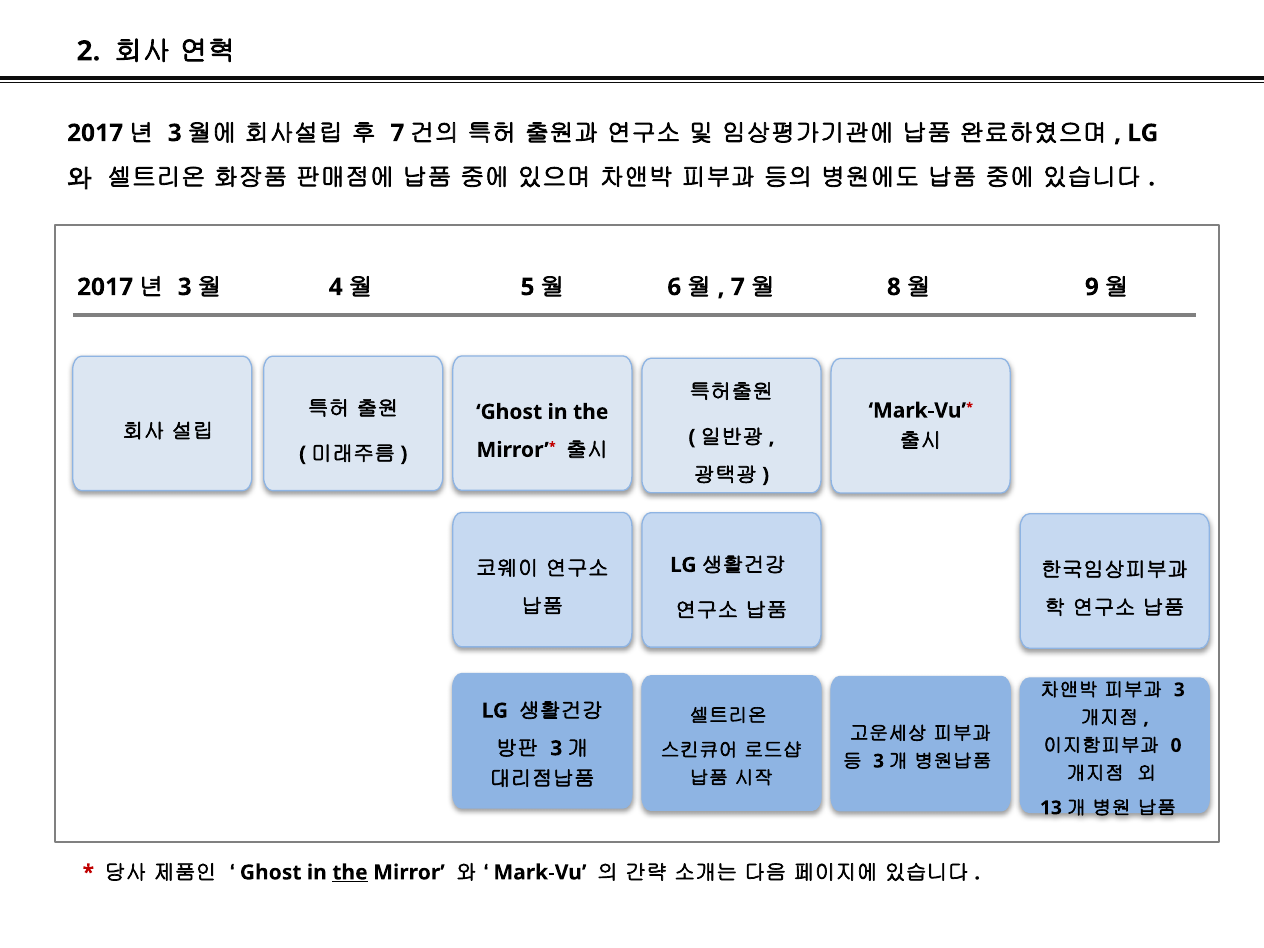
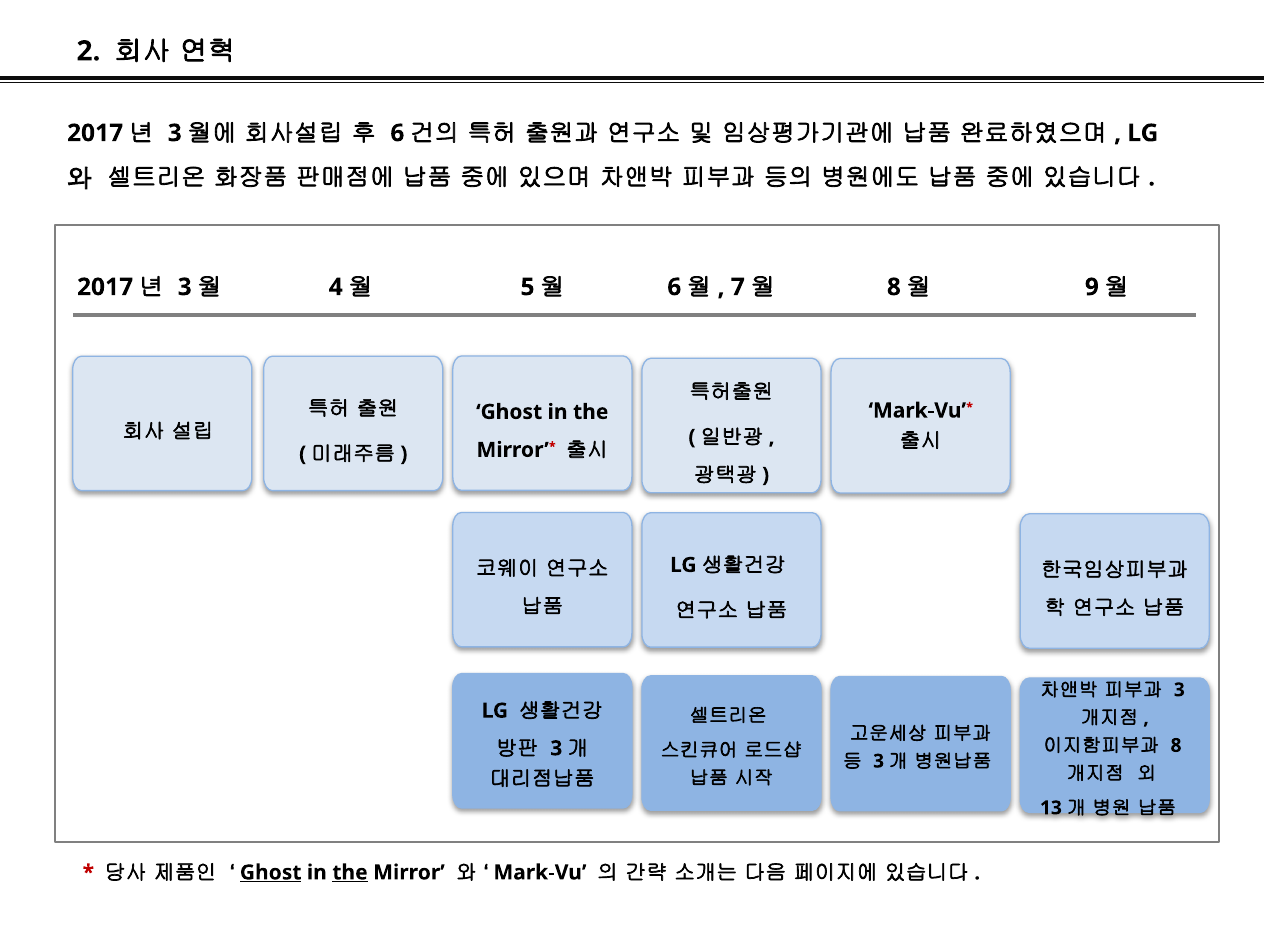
7 at (397, 133): 7 -> 6
0 at (1176, 746): 0 -> 8
Ghost at (271, 873) underline: none -> present
